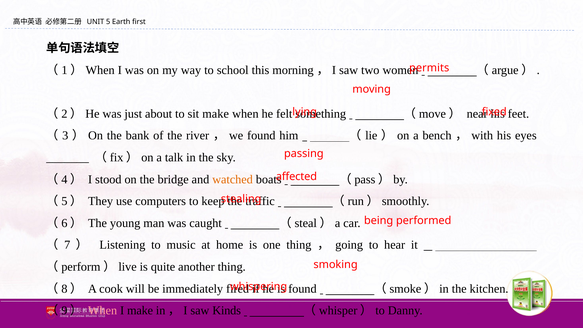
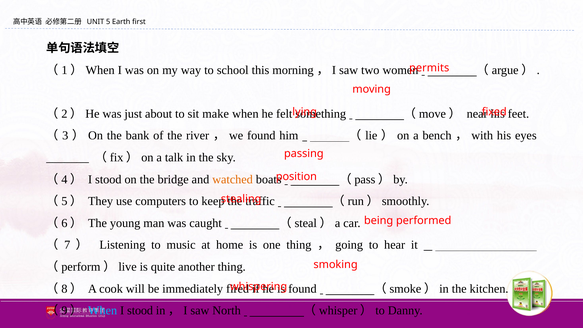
affected: affected -> position
When at (103, 311) colour: pink -> light blue
make at (140, 311): make -> stood
Kinds: Kinds -> North
